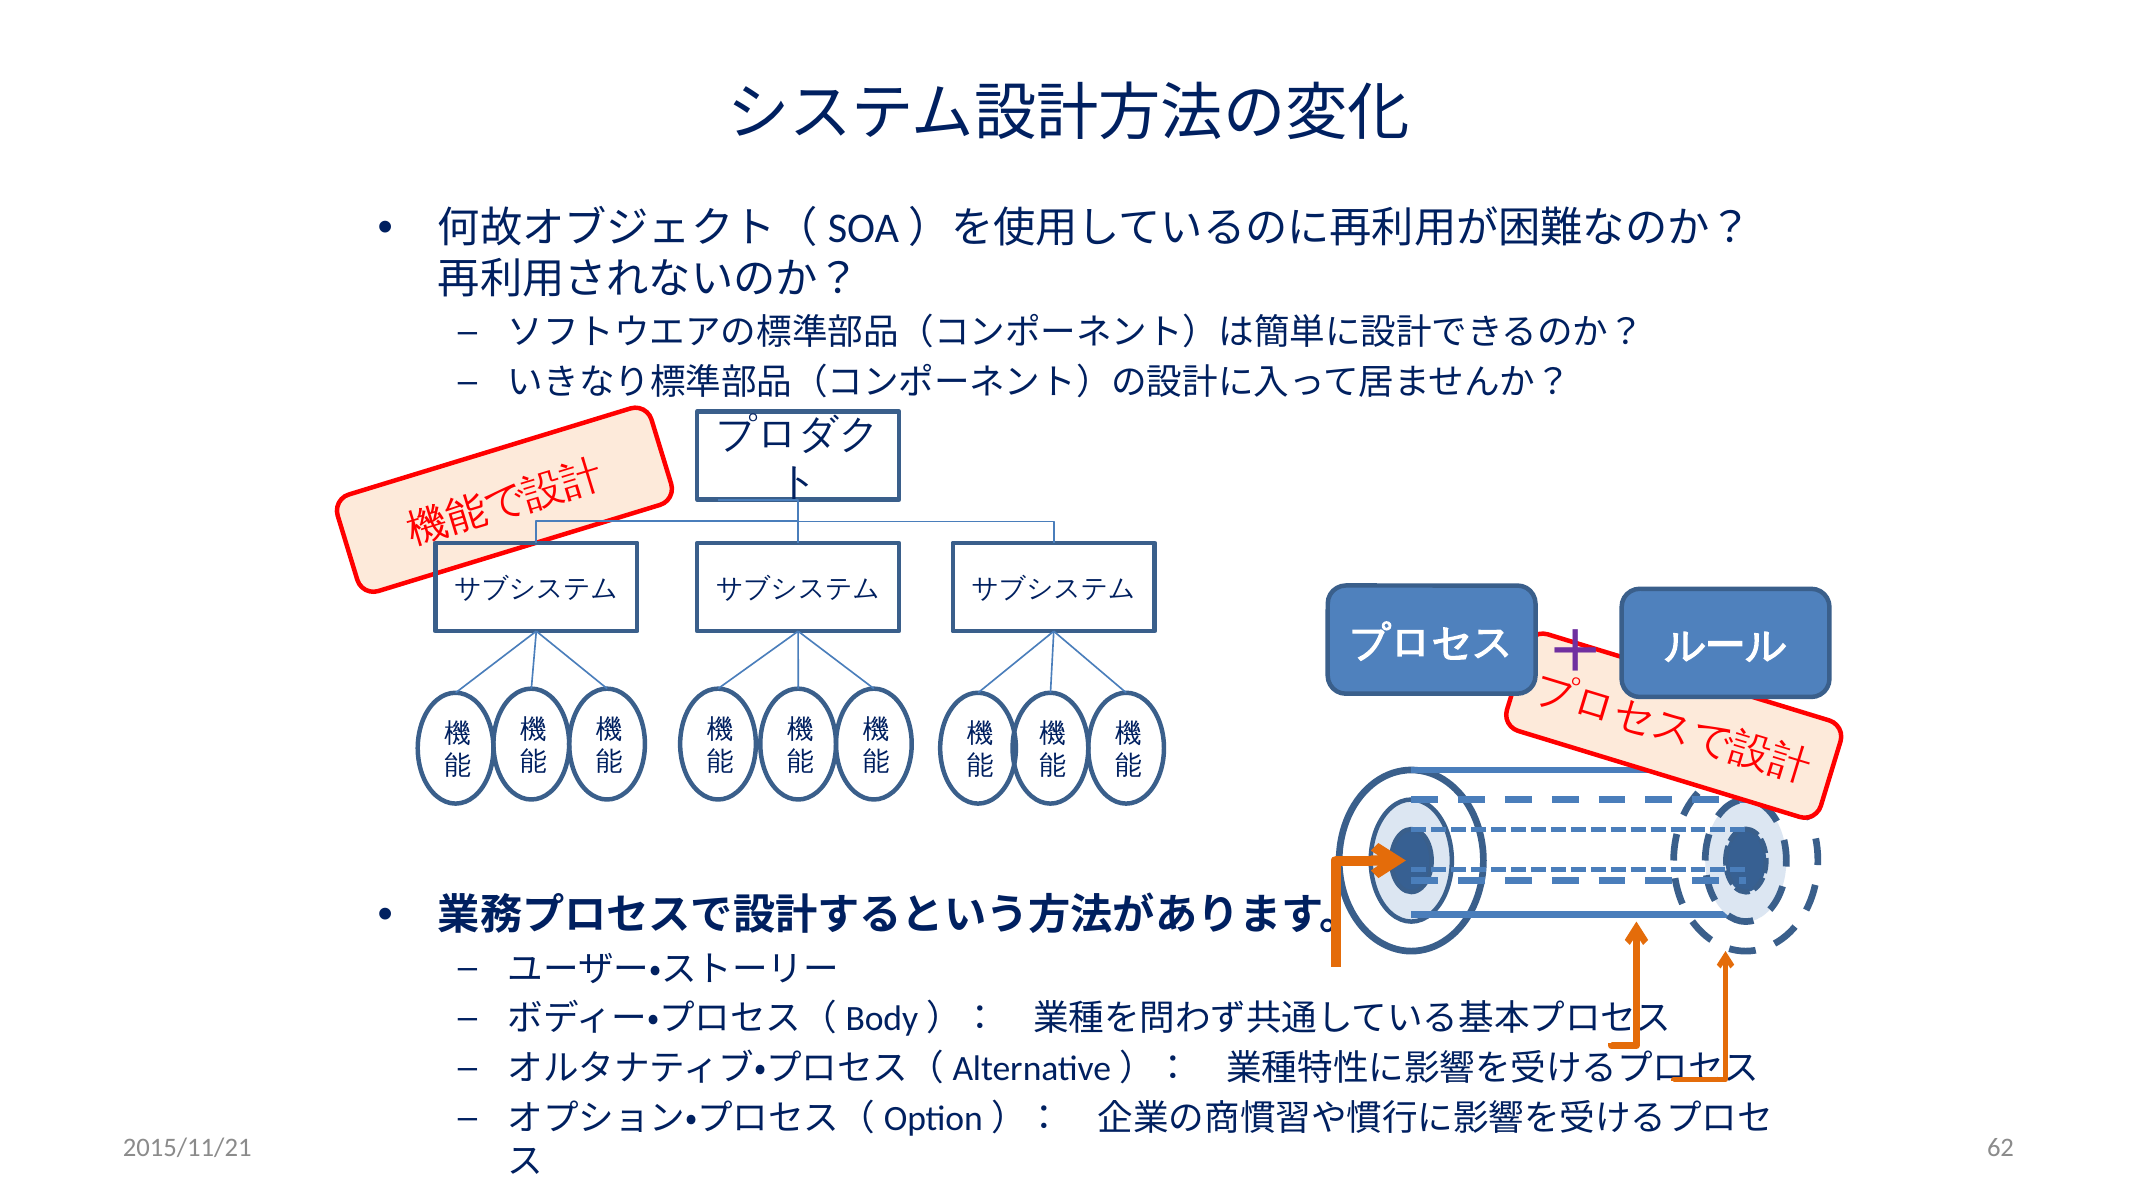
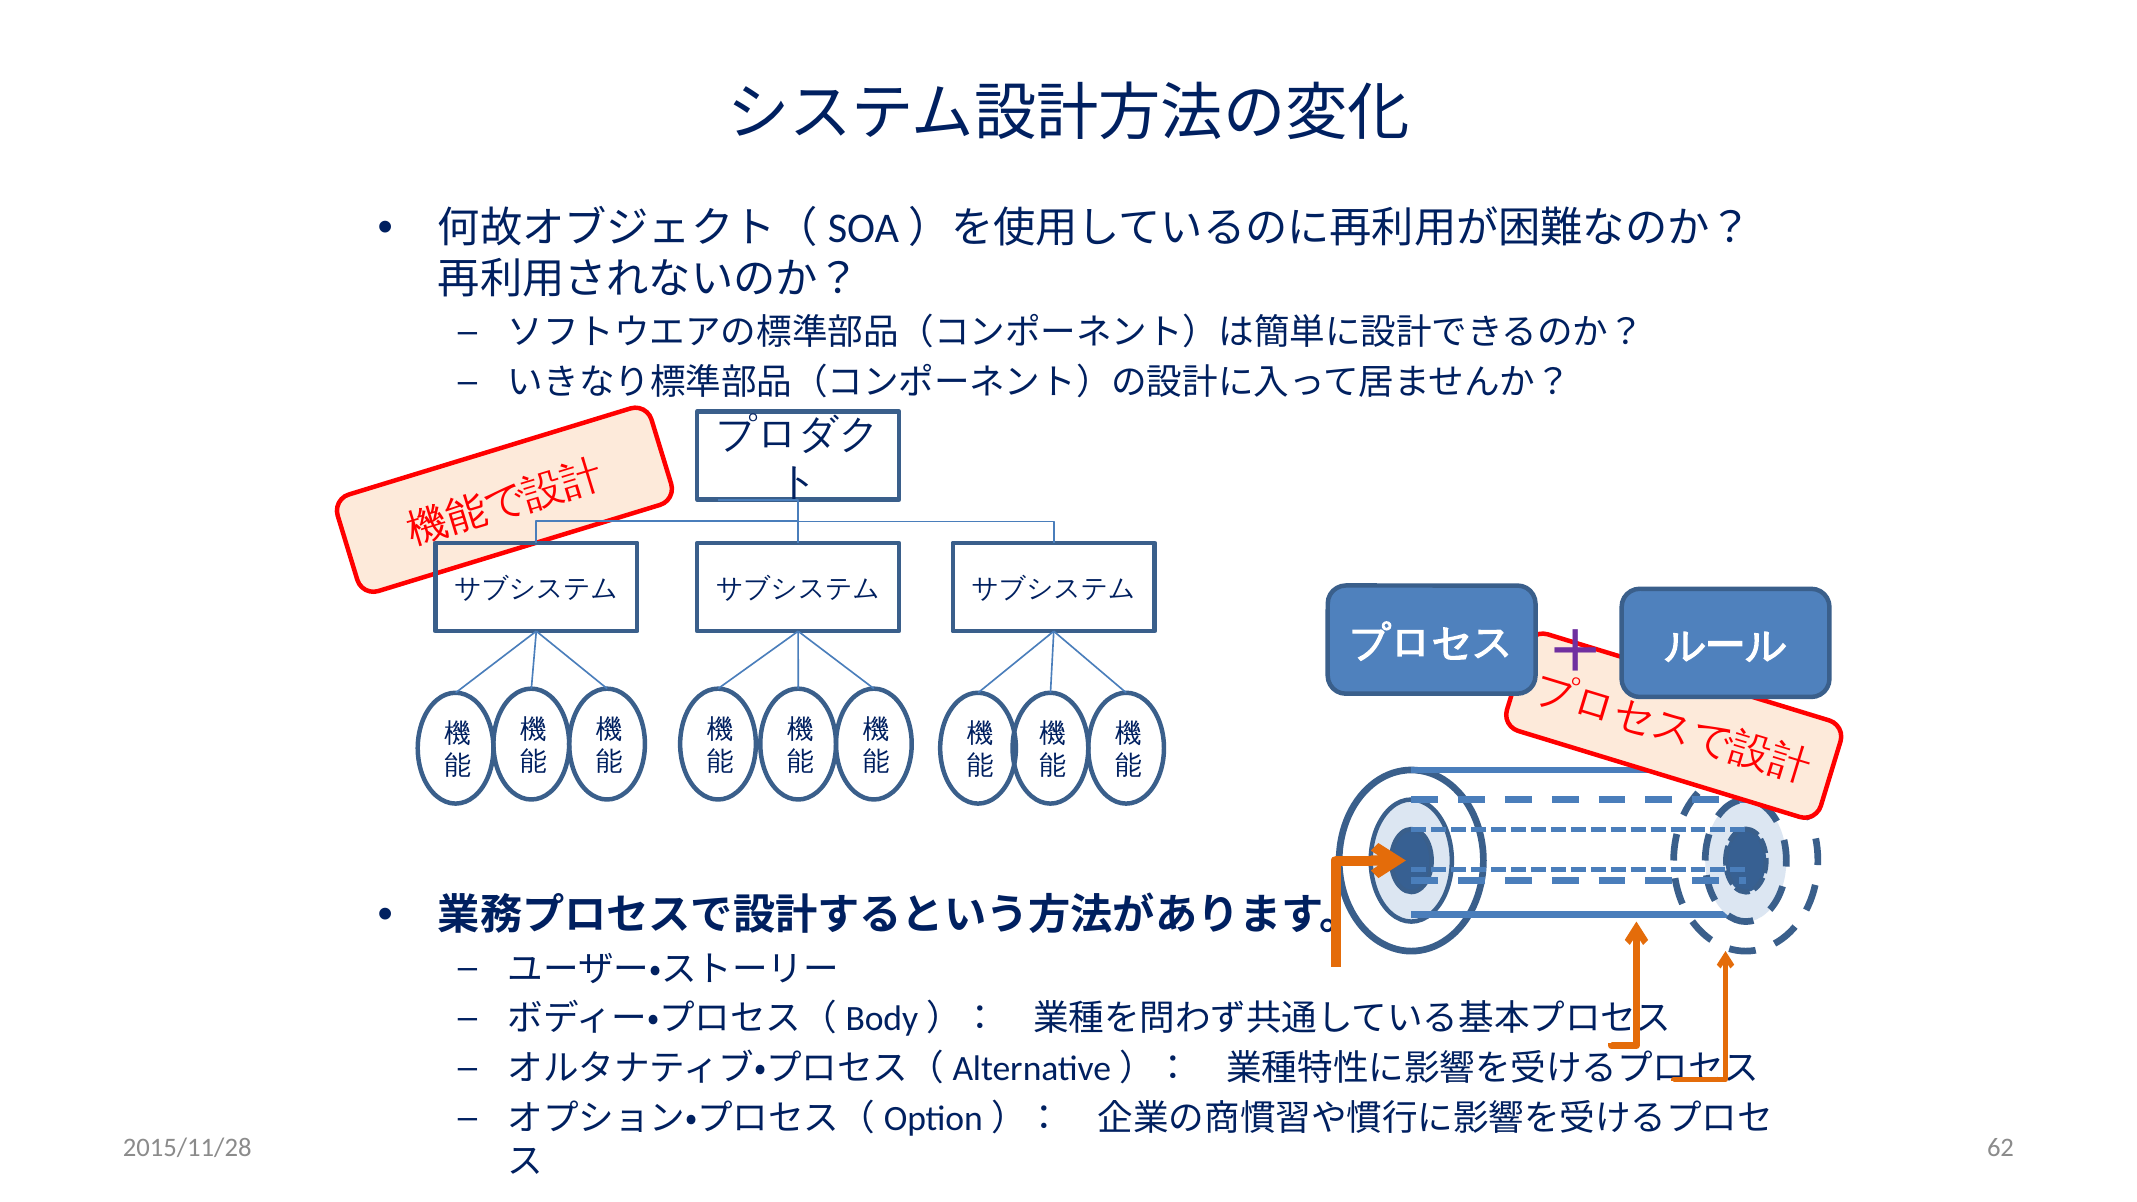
2015/11/21: 2015/11/21 -> 2015/11/28
